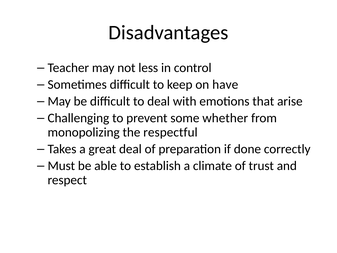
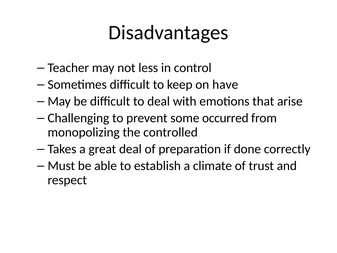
whether: whether -> occurred
respectful: respectful -> controlled
